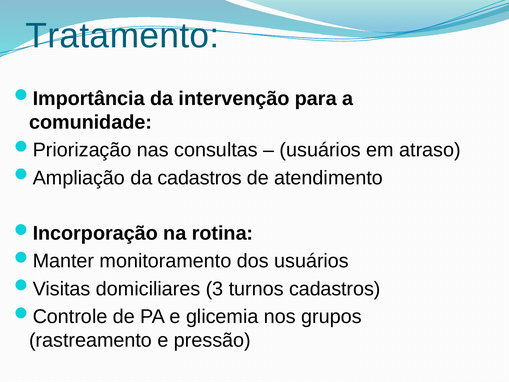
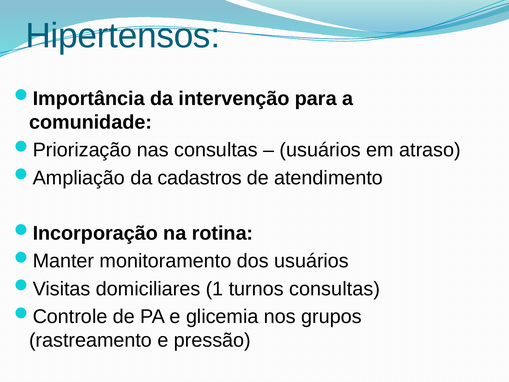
Tratamento: Tratamento -> Hipertensos
3: 3 -> 1
turnos cadastros: cadastros -> consultas
